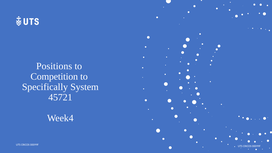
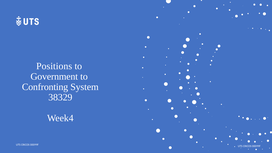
Competition: Competition -> Government
Specifically: Specifically -> Confronting
45721: 45721 -> 38329
